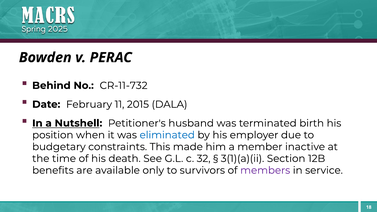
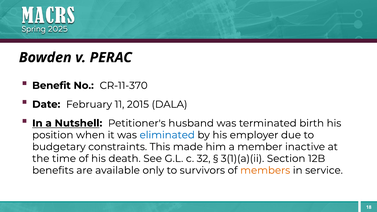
Behind: Behind -> Benefit
CR-11-732: CR-11-732 -> CR-11-370
members colour: purple -> orange
